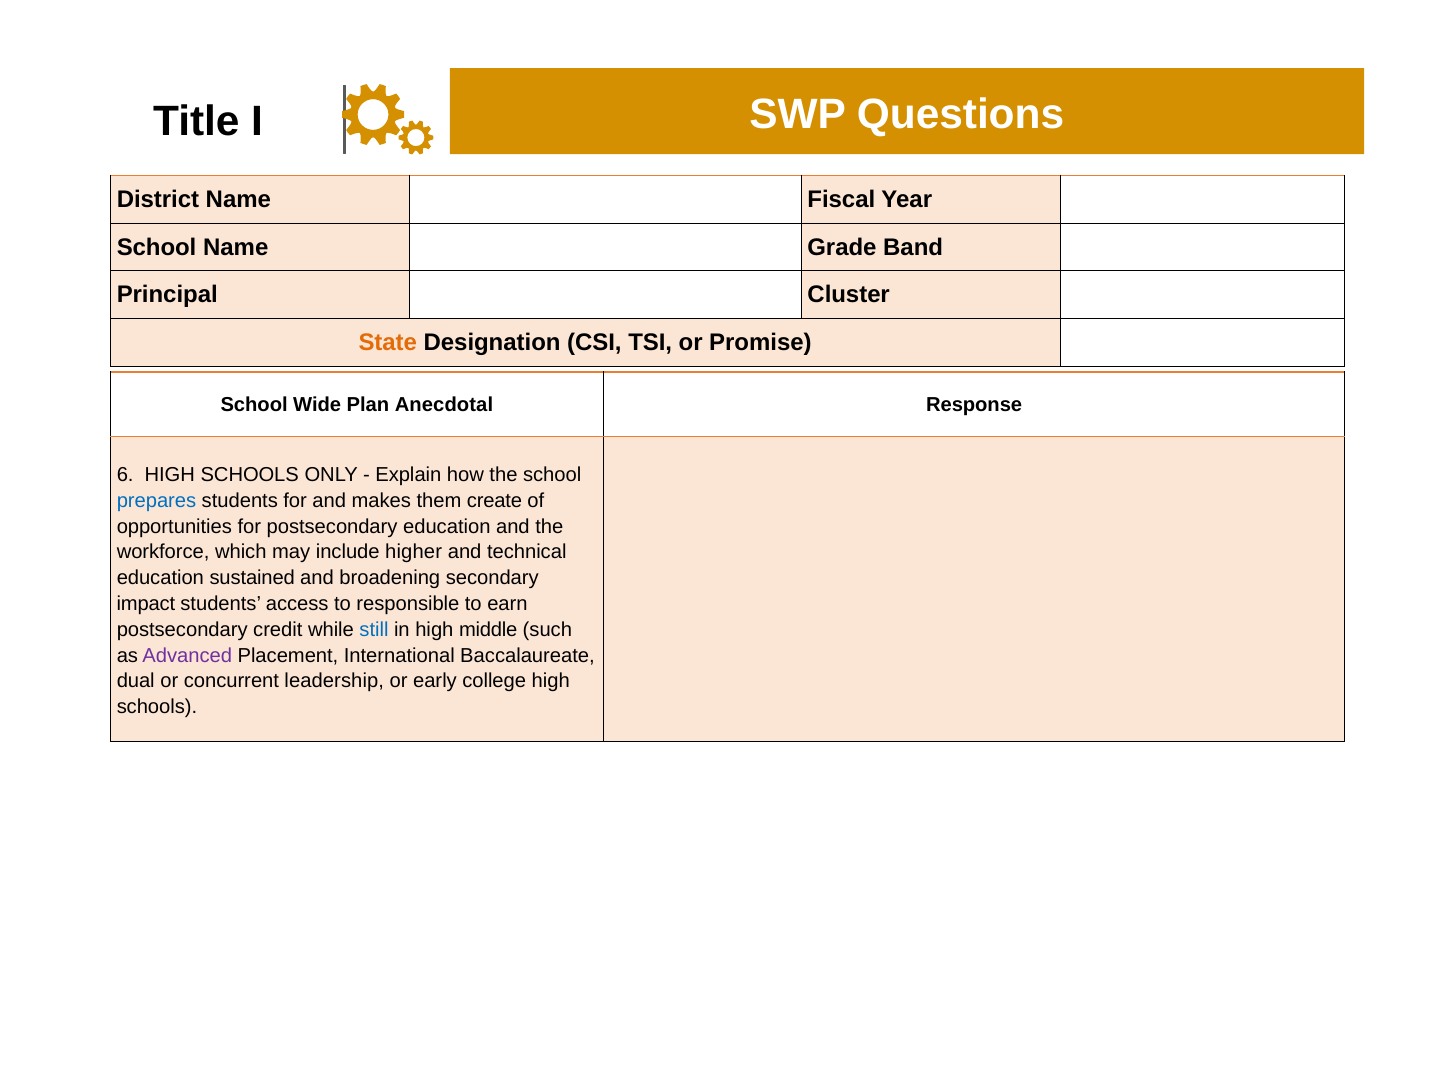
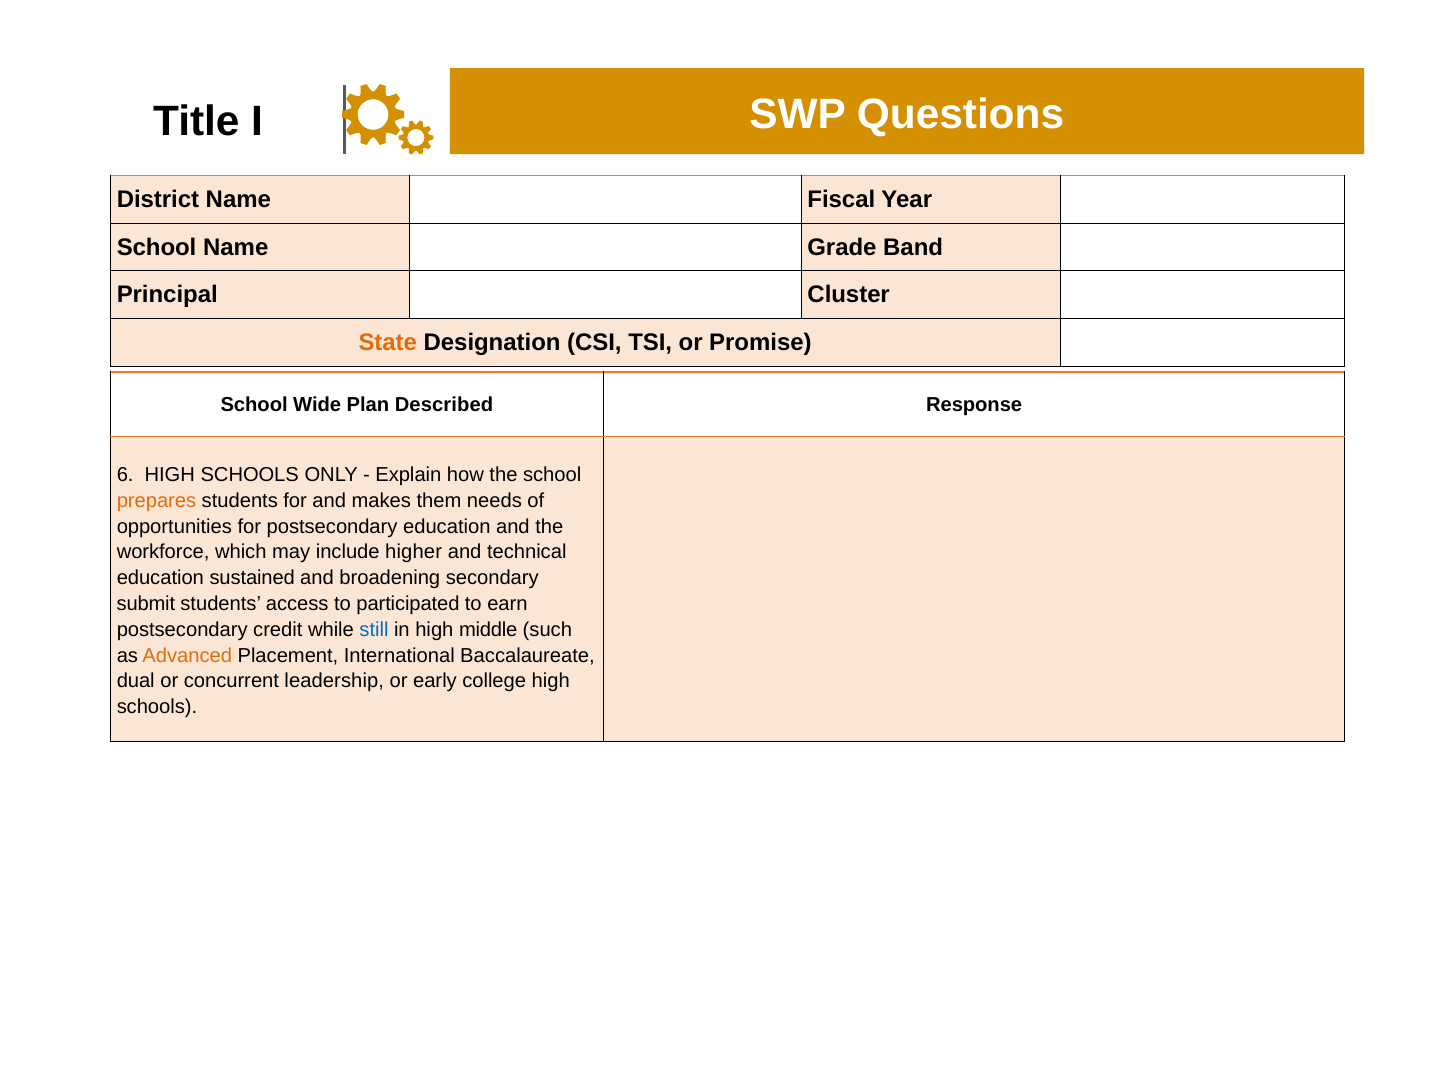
Anecdotal: Anecdotal -> Described
prepares colour: blue -> orange
create: create -> needs
impact: impact -> submit
responsible: responsible -> participated
Advanced colour: purple -> orange
